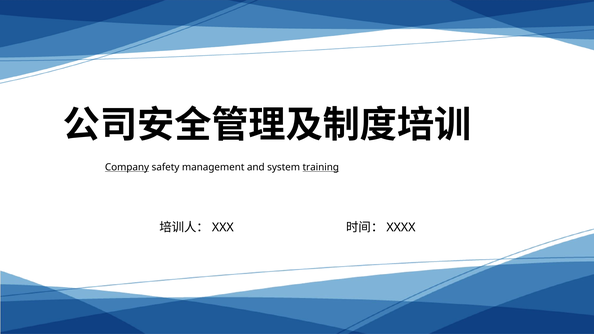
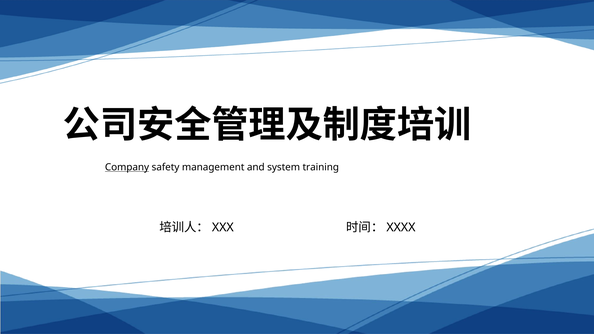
training underline: present -> none
